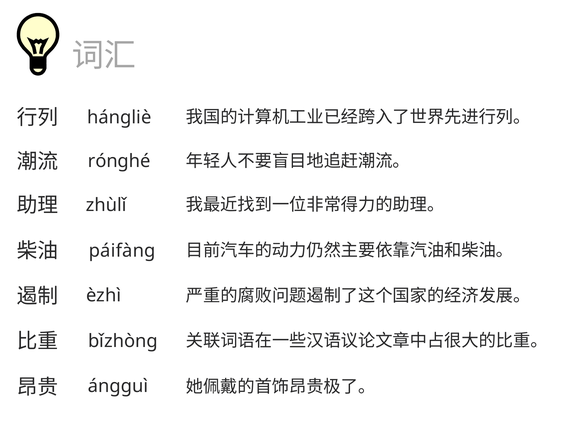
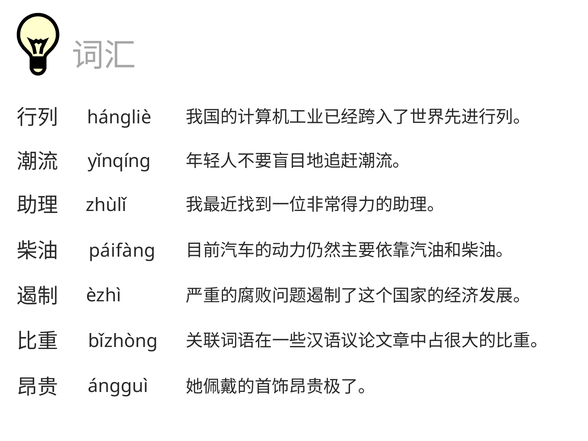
rónghé: rónghé -> yǐnqíng
